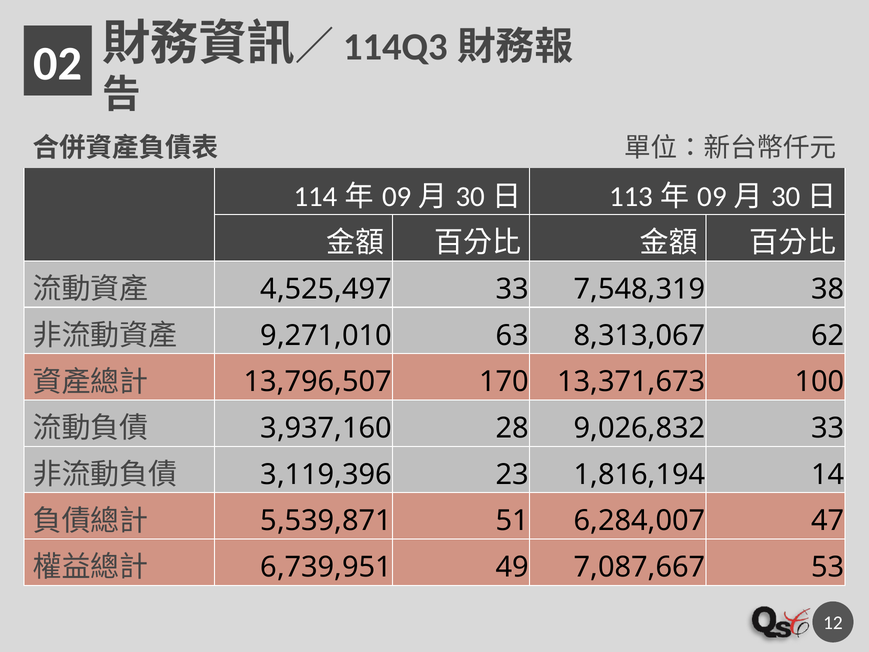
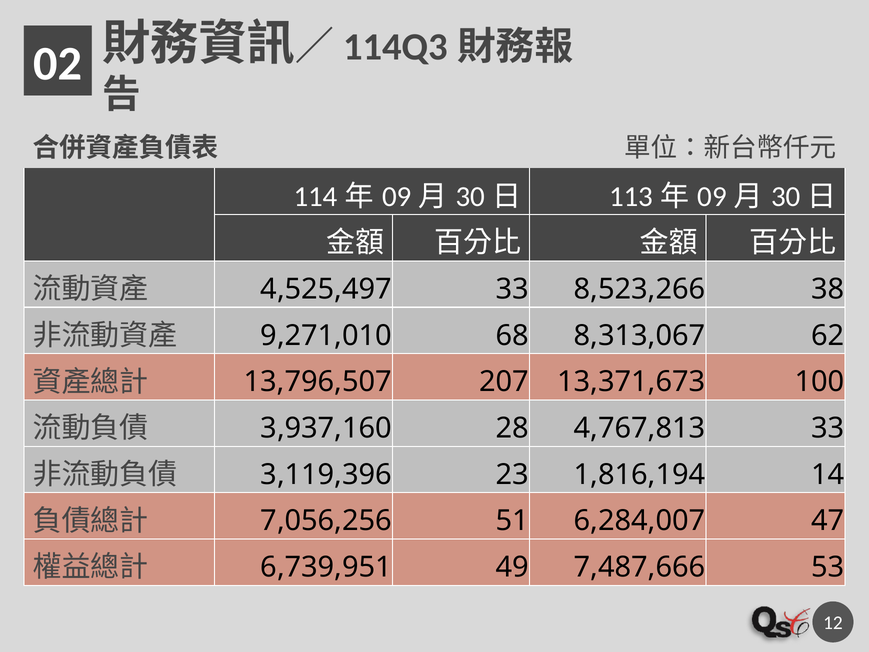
7,548,319: 7,548,319 -> 8,523,266
63: 63 -> 68
170: 170 -> 207
9,026,832: 9,026,832 -> 4,767,813
5,539,871: 5,539,871 -> 7,056,256
7,087,667: 7,087,667 -> 7,487,666
